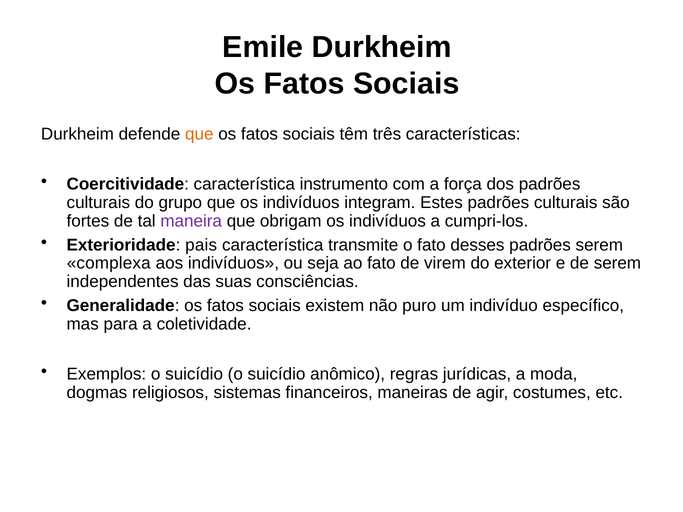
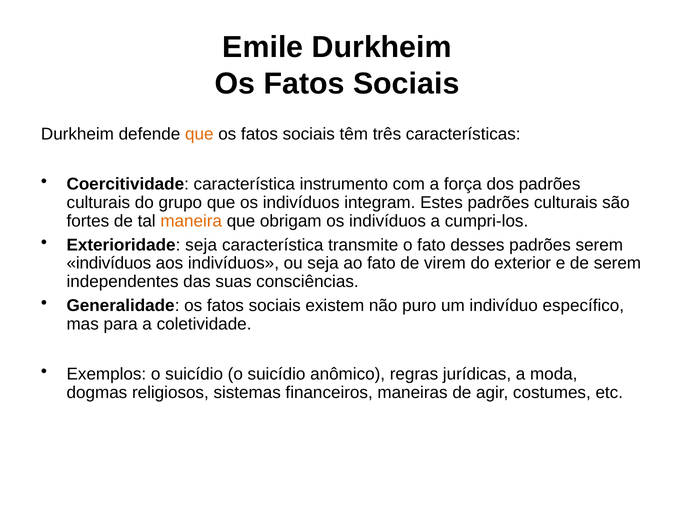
maneira colour: purple -> orange
Exterioridade pais: pais -> seja
complexa at (109, 263): complexa -> indivíduos
